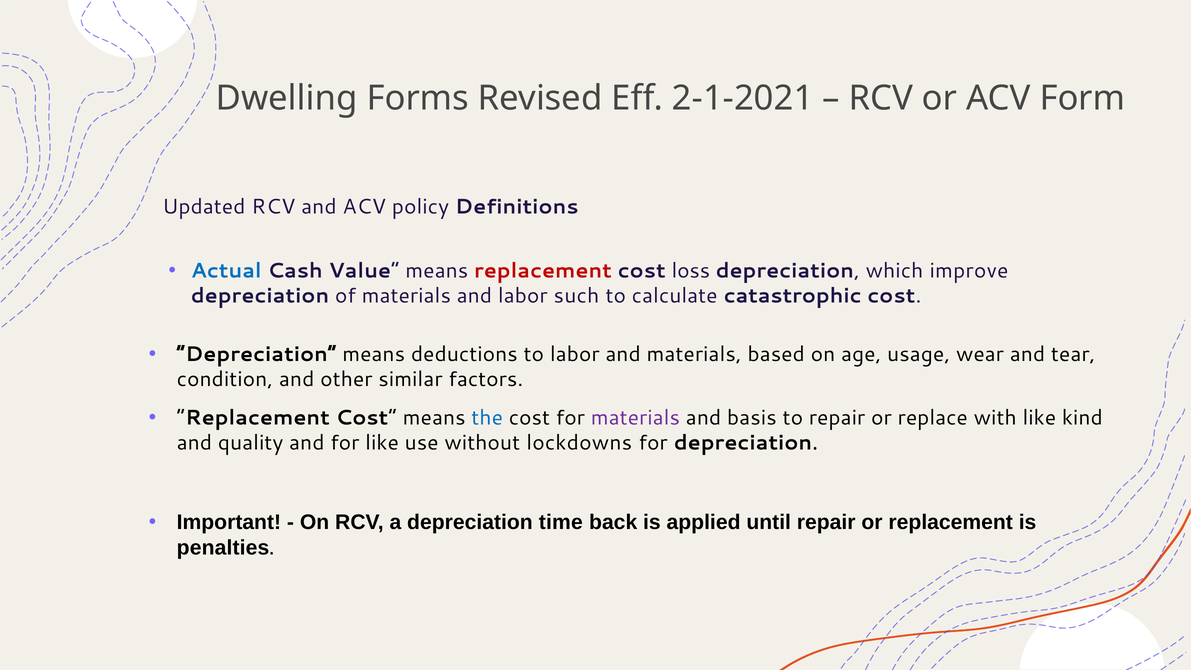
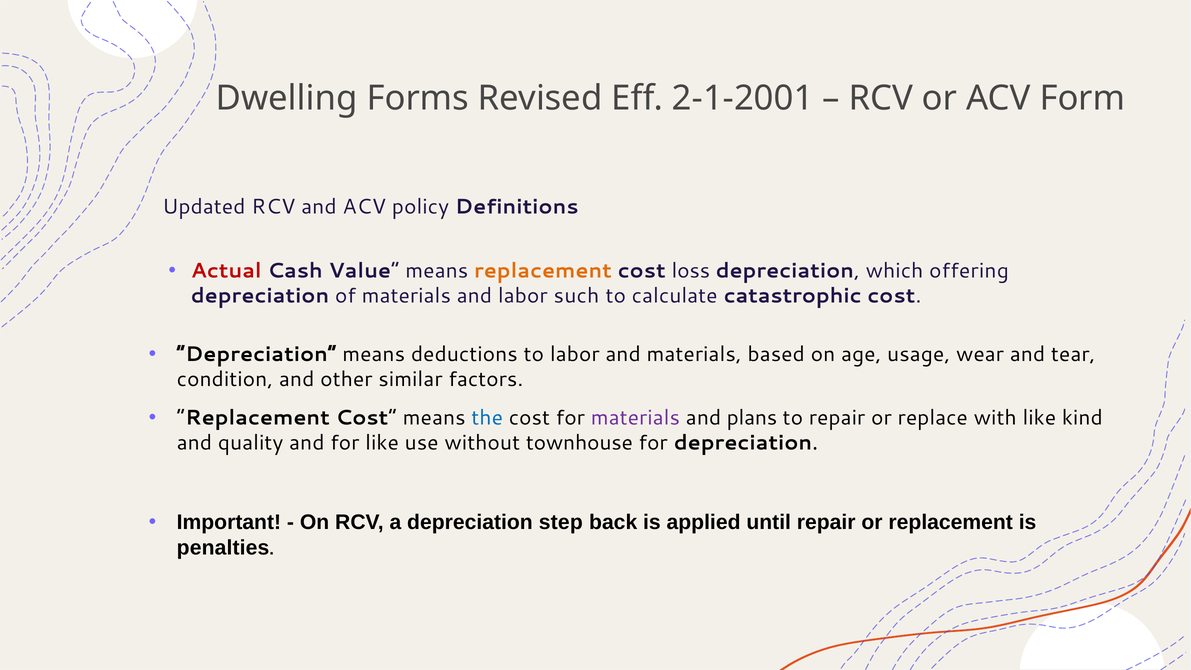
2-1-2021: 2-1-2021 -> 2-1-2001
Actual colour: blue -> red
replacement at (543, 271) colour: red -> orange
improve: improve -> offering
basis: basis -> plans
lockdowns: lockdowns -> townhouse
time: time -> step
